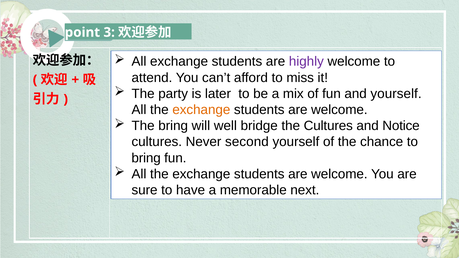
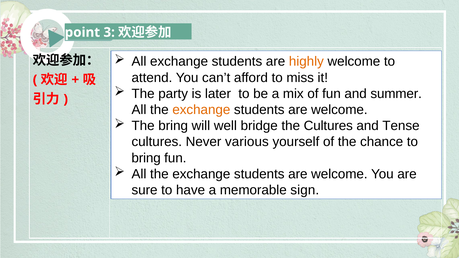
highly colour: purple -> orange
and yourself: yourself -> summer
Notice: Notice -> Tense
second: second -> various
next: next -> sign
